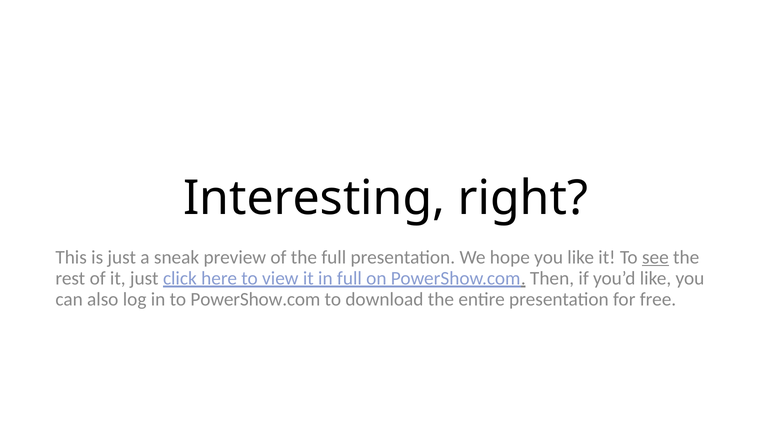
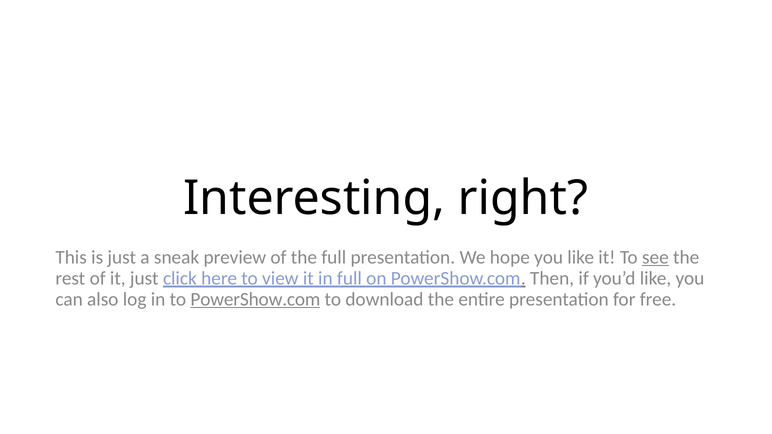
PowerShow.com at (255, 299) underline: none -> present
